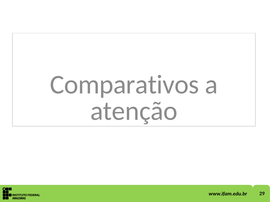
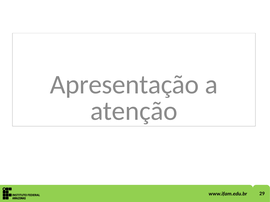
Comparativos: Comparativos -> Apresentação
